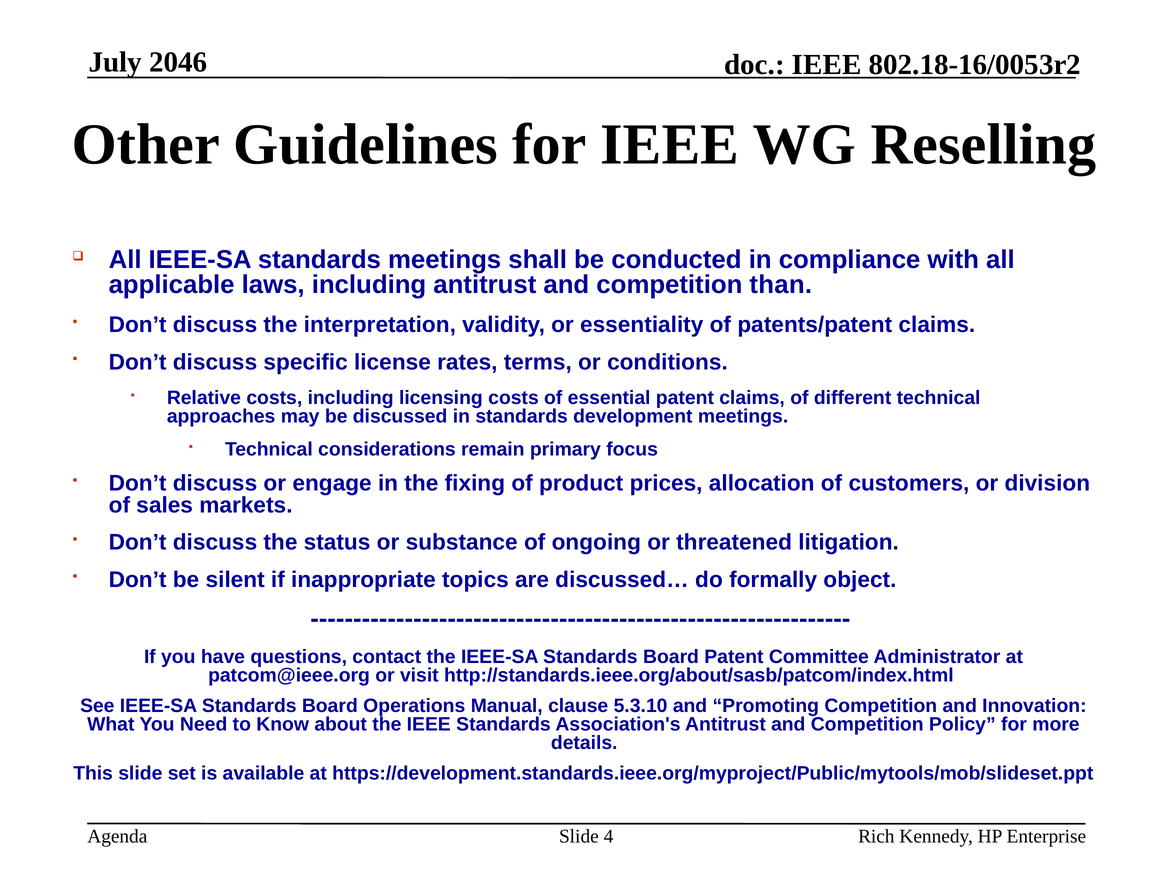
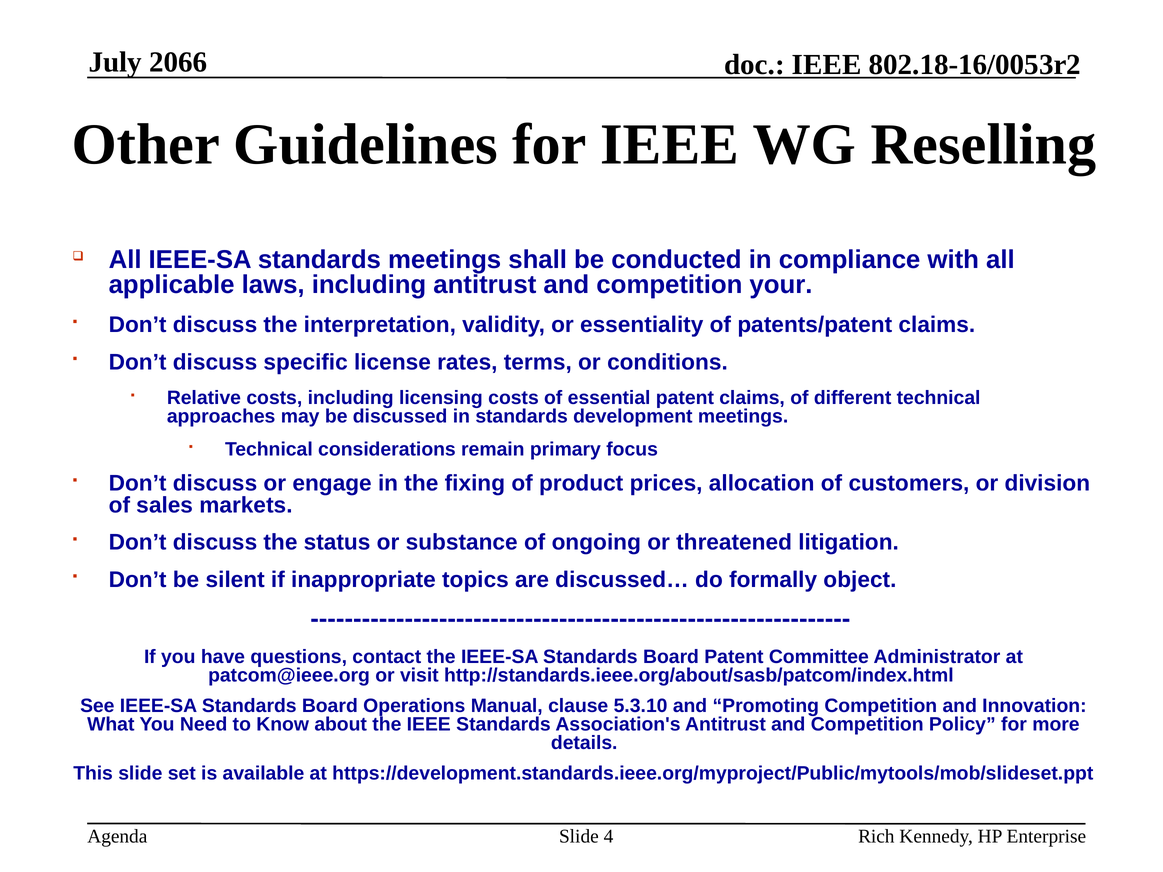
2046: 2046 -> 2066
than: than -> your
